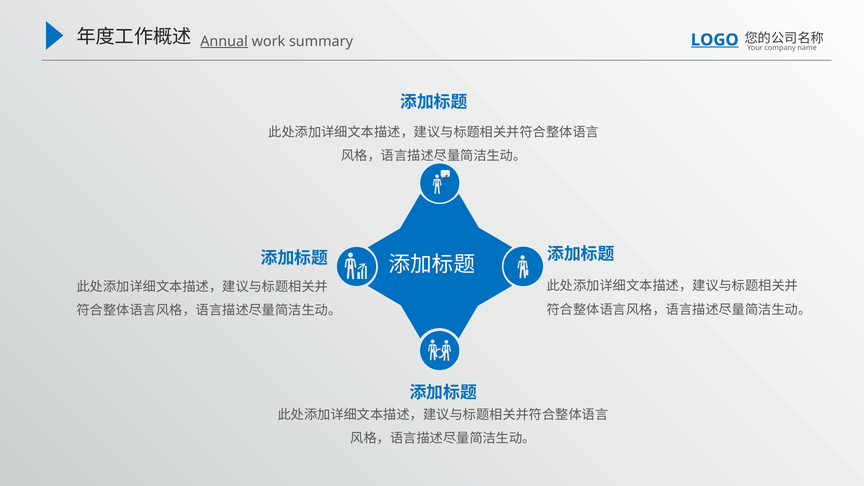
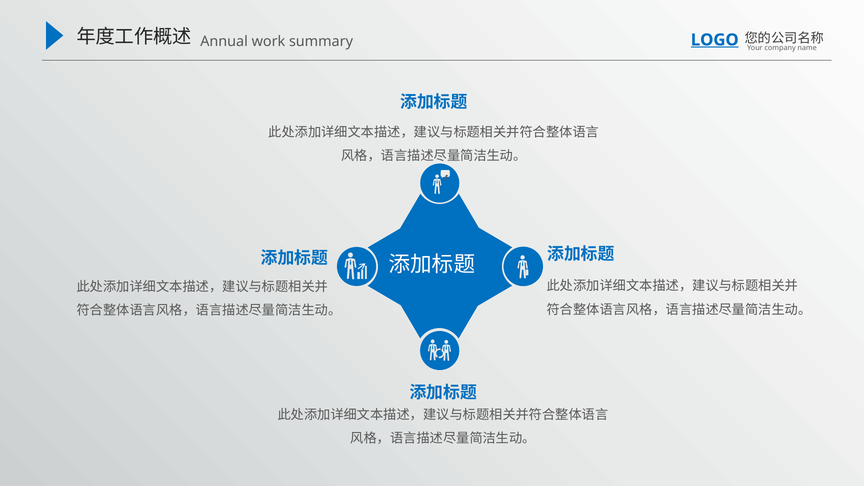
Annual underline: present -> none
